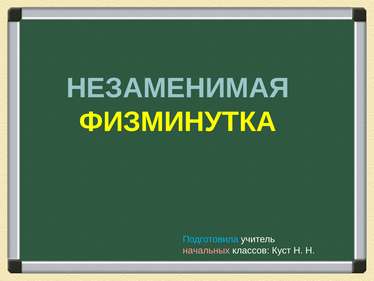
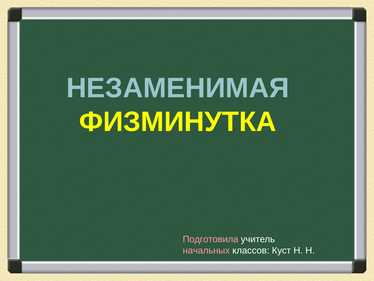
Подготовила colour: light blue -> pink
